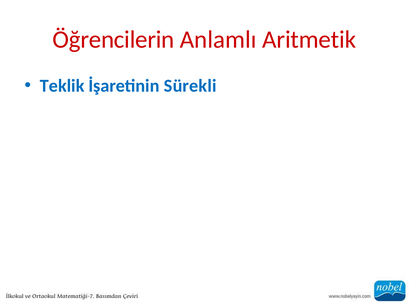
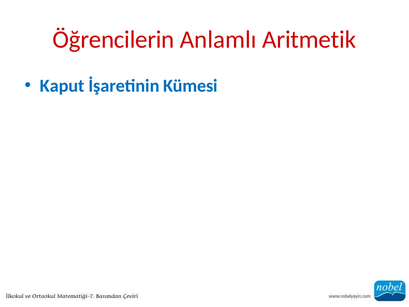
Teklik: Teklik -> Kaput
Sürekli: Sürekli -> Kümesi
